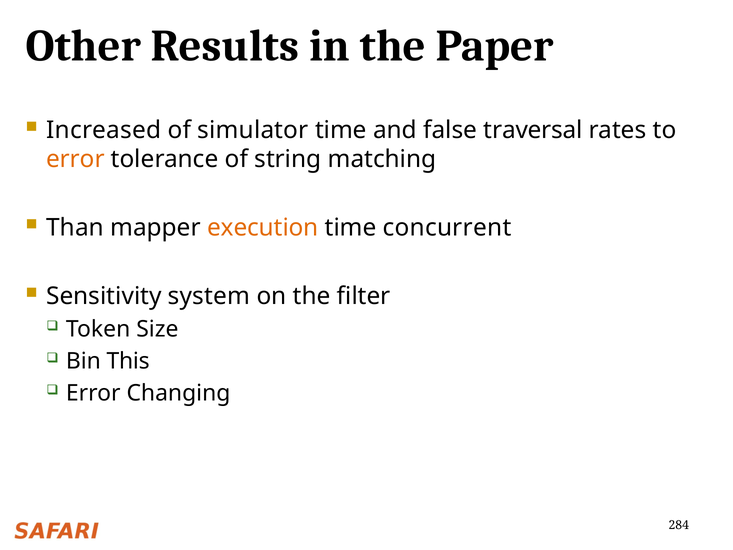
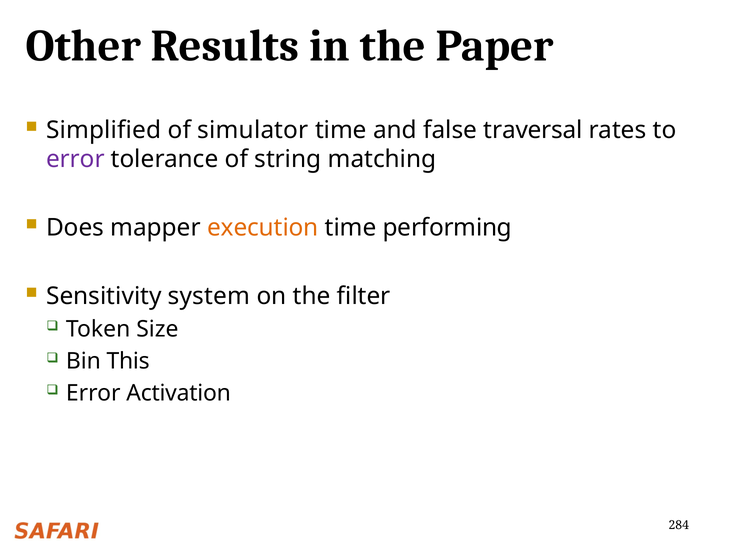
Increased: Increased -> Simplified
error at (75, 159) colour: orange -> purple
Than: Than -> Does
concurrent: concurrent -> performing
Changing: Changing -> Activation
